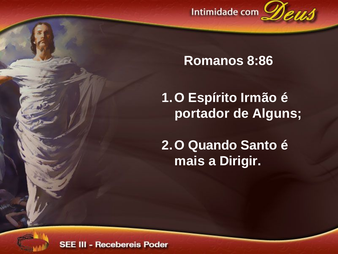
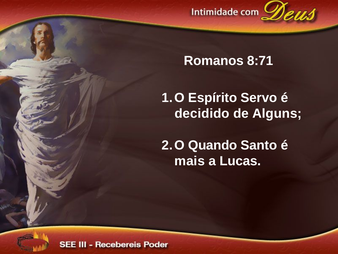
8:86: 8:86 -> 8:71
Irmão: Irmão -> Servo
portador: portador -> decidido
Dirigir: Dirigir -> Lucas
